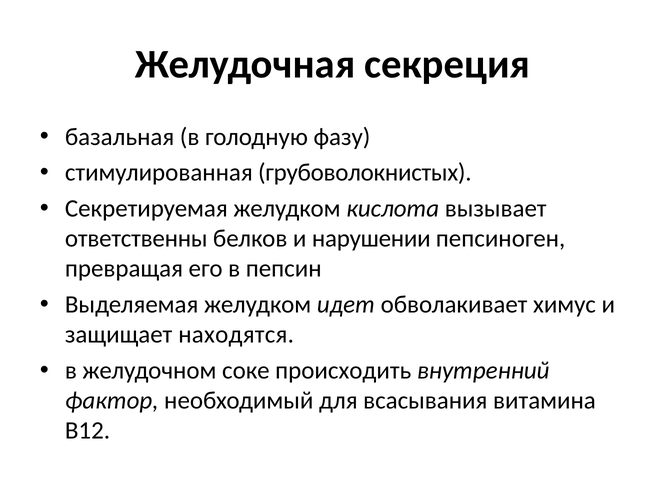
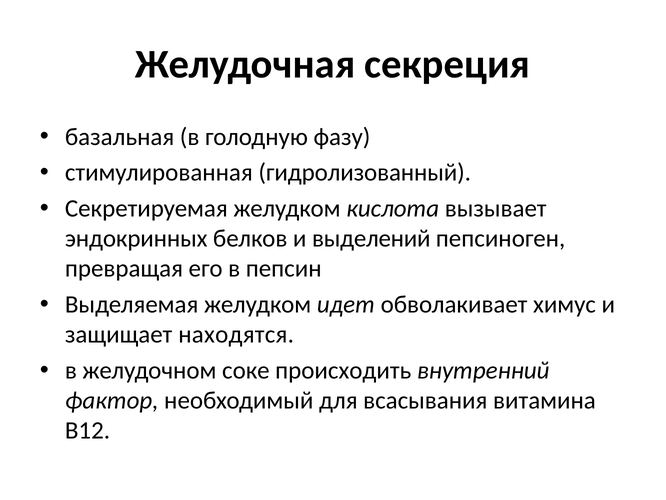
грубоволокнистых: грубоволокнистых -> гидролизованный
ответственны: ответственны -> эндокринных
нарушении: нарушении -> выделений
